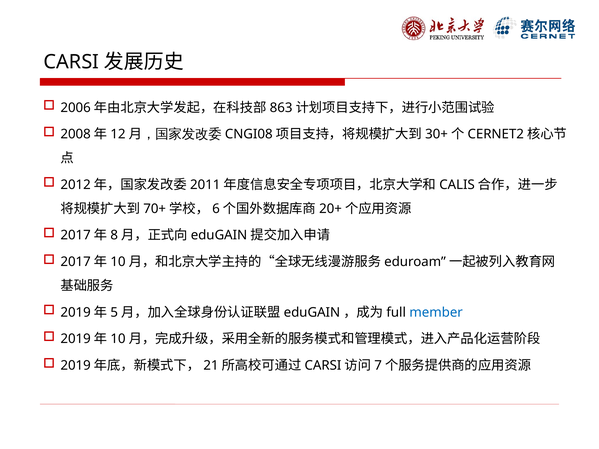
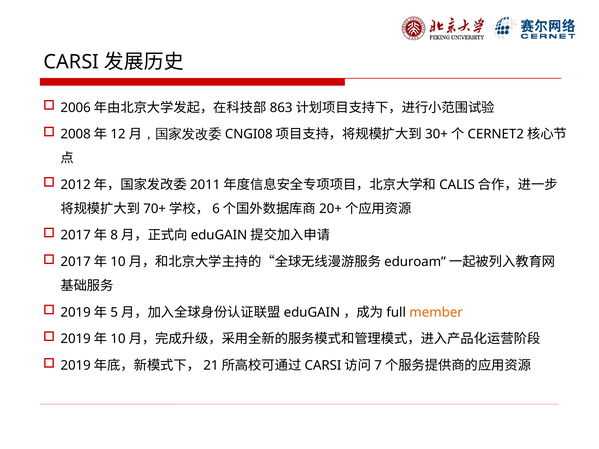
member colour: blue -> orange
